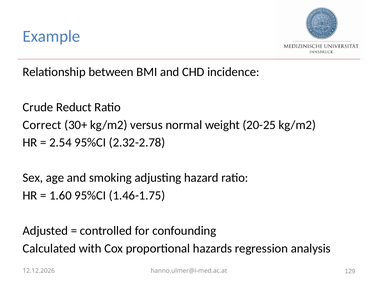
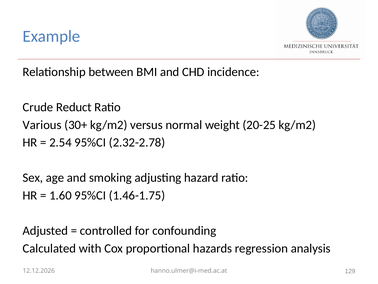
Correct: Correct -> Various
